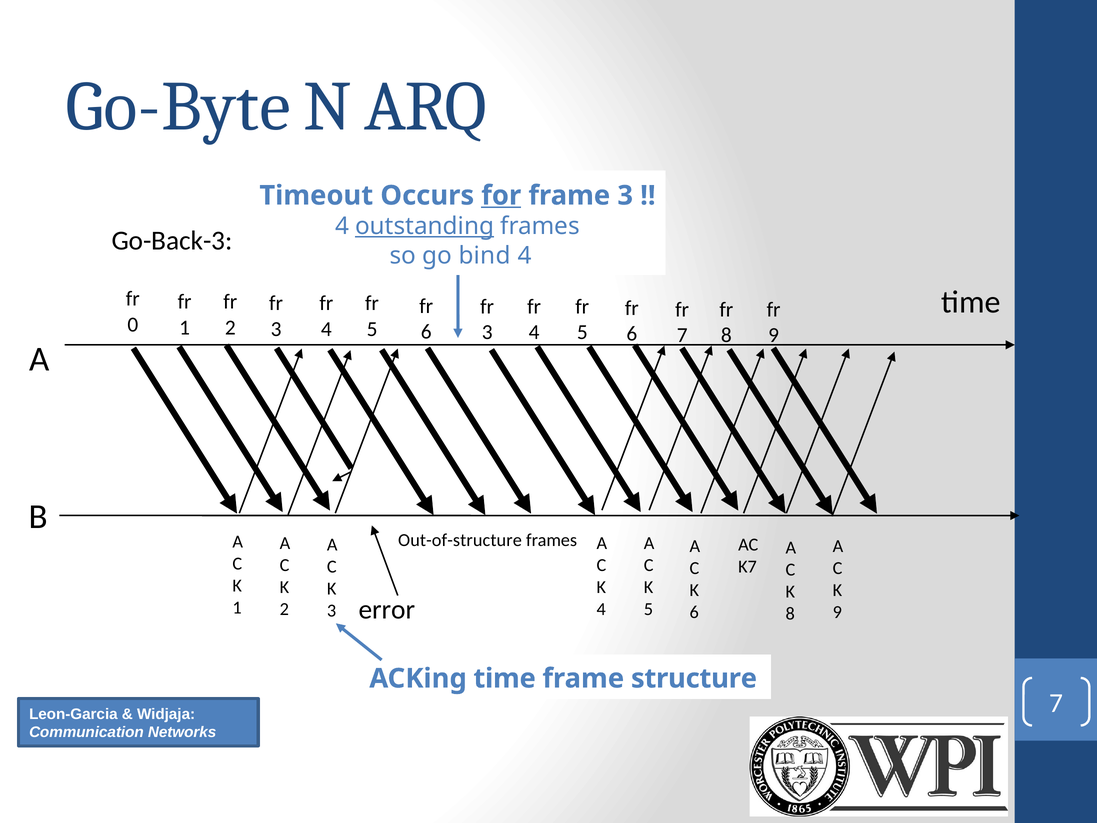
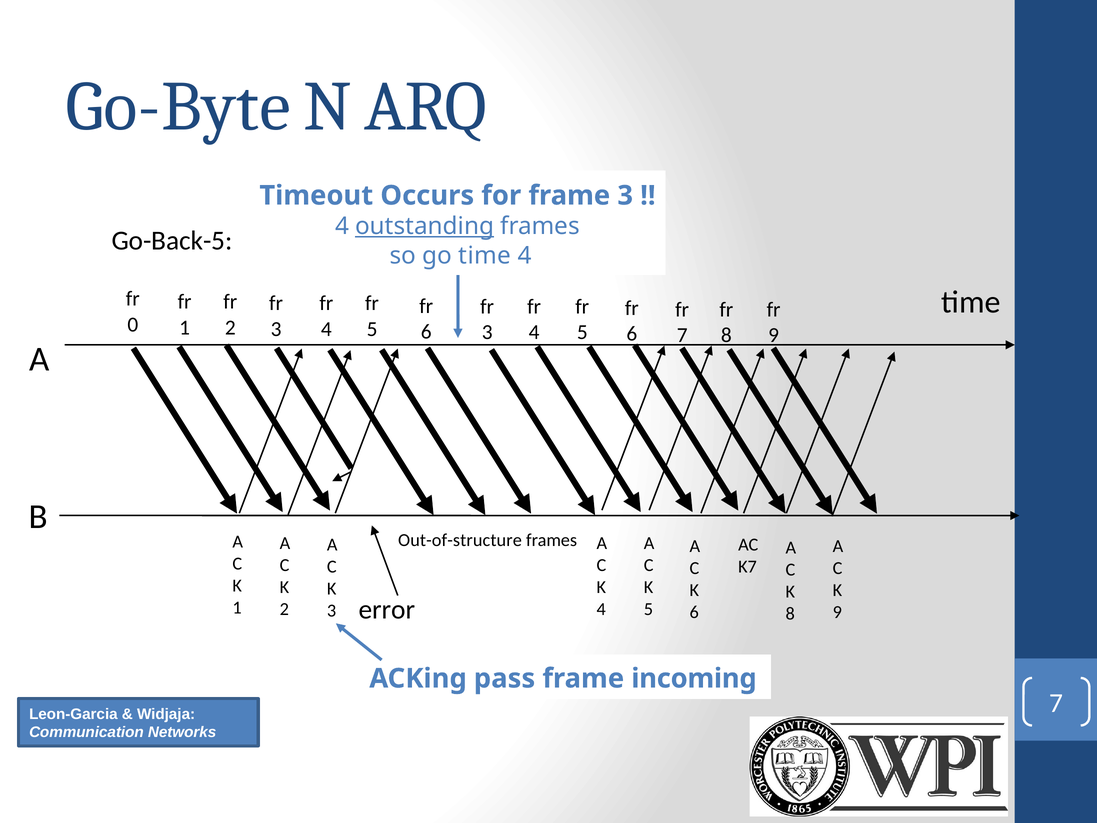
for underline: present -> none
Go-Back-3: Go-Back-3 -> Go-Back-5
go bind: bind -> time
ACKing time: time -> pass
structure: structure -> incoming
